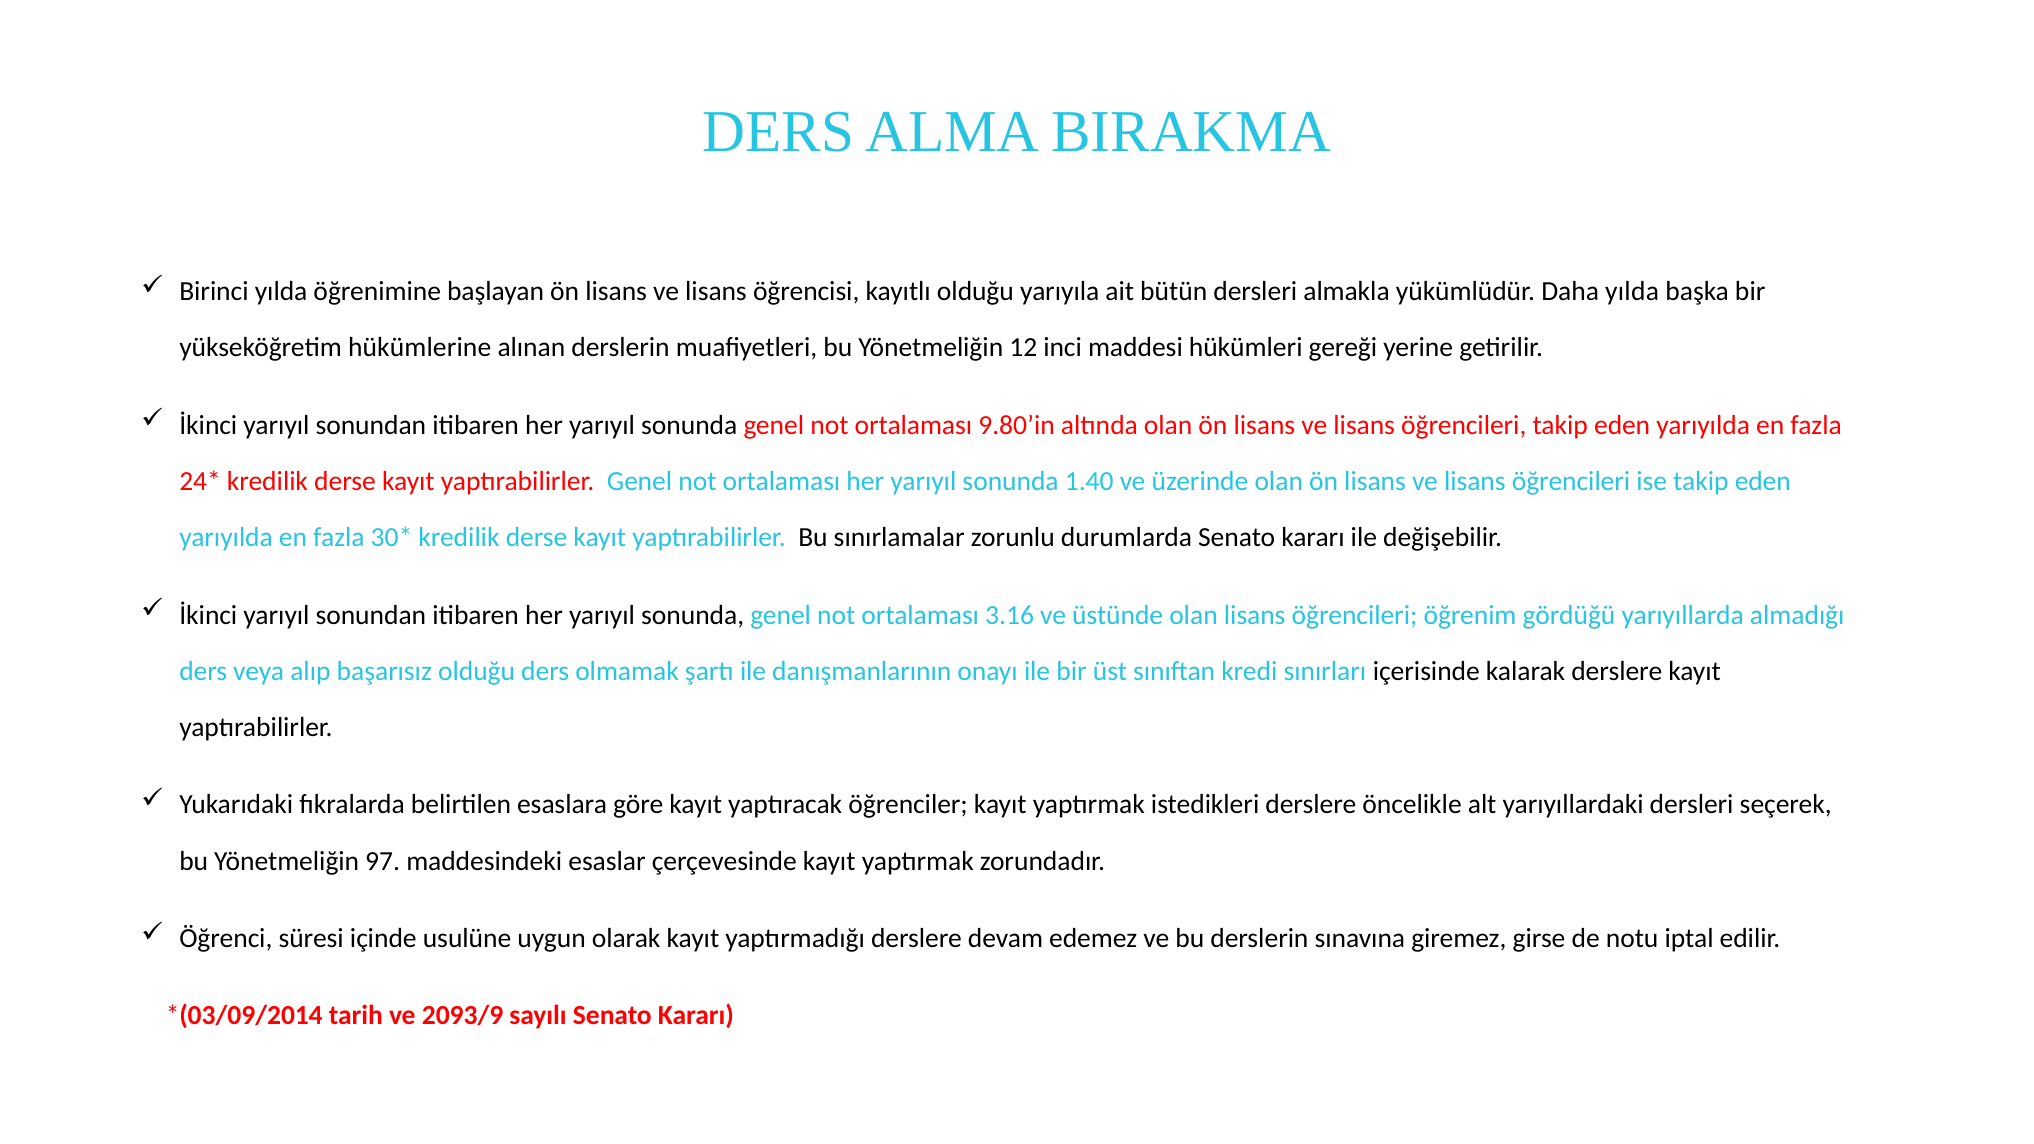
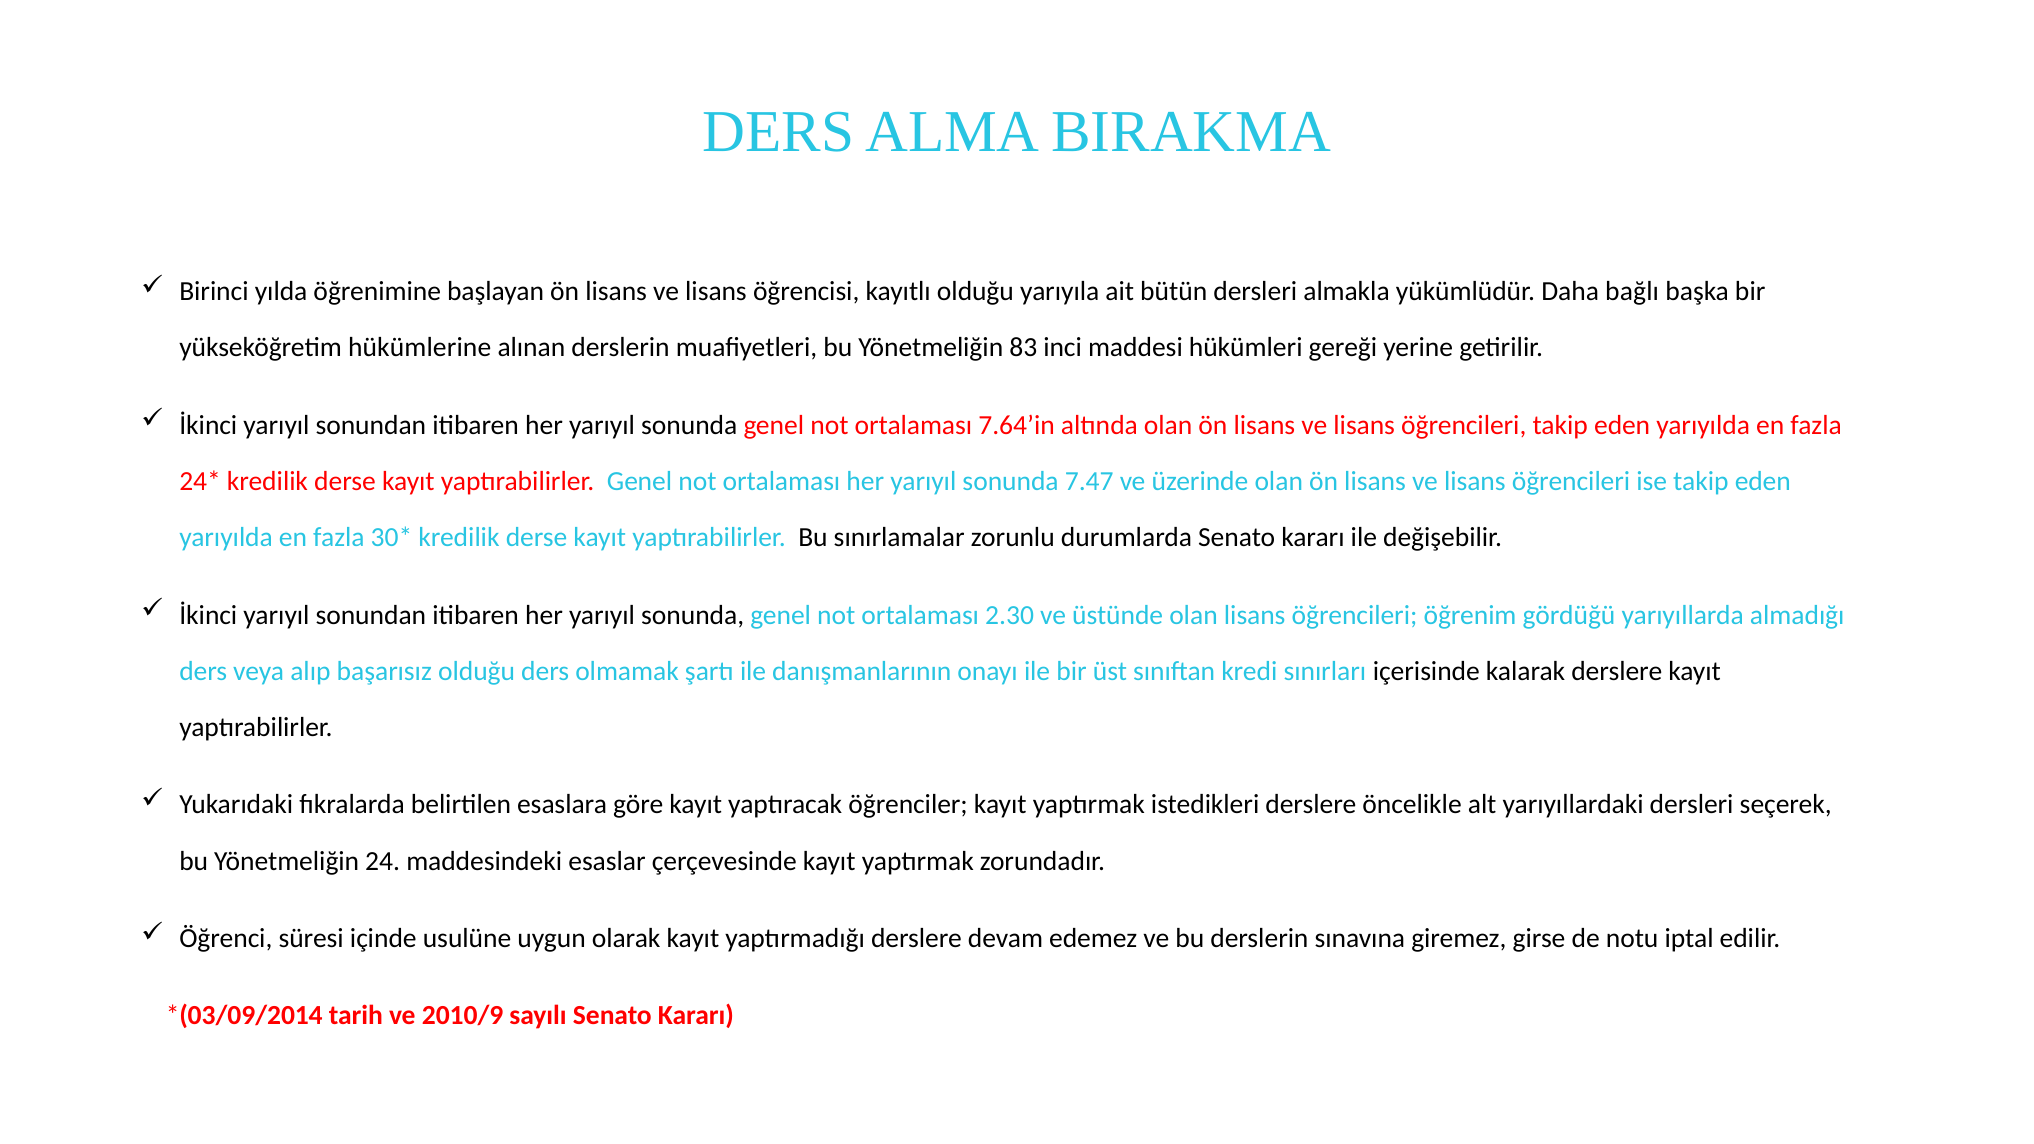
Daha yılda: yılda -> bağlı
12: 12 -> 83
9.80’in: 9.80’in -> 7.64’in
1.40: 1.40 -> 7.47
3.16: 3.16 -> 2.30
97: 97 -> 24
2093/9: 2093/9 -> 2010/9
